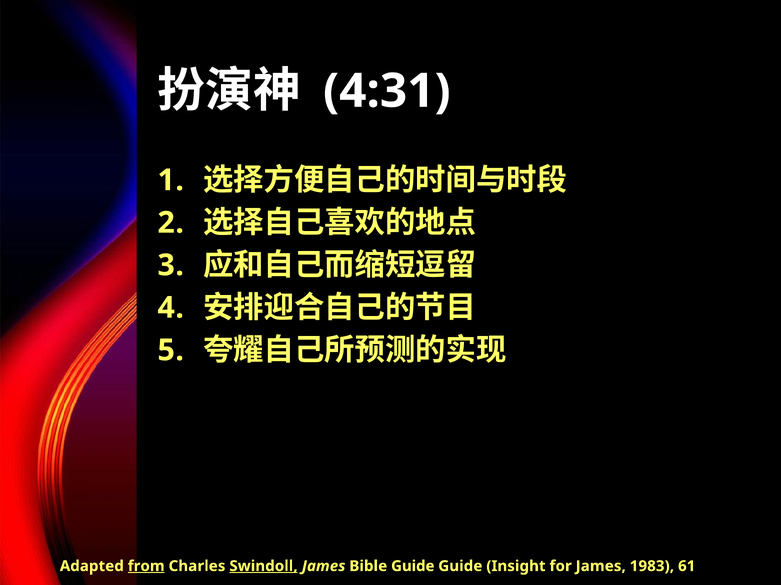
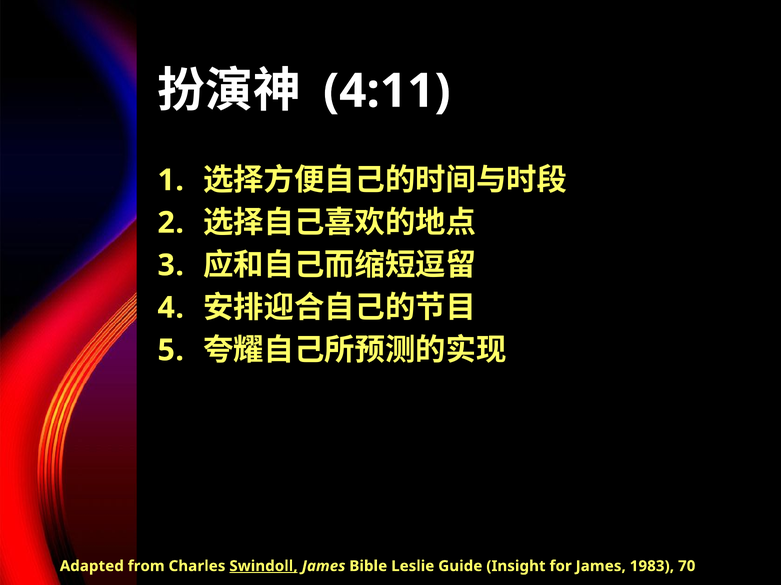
4:31: 4:31 -> 4:11
from underline: present -> none
Bible Guide: Guide -> Leslie
61: 61 -> 70
